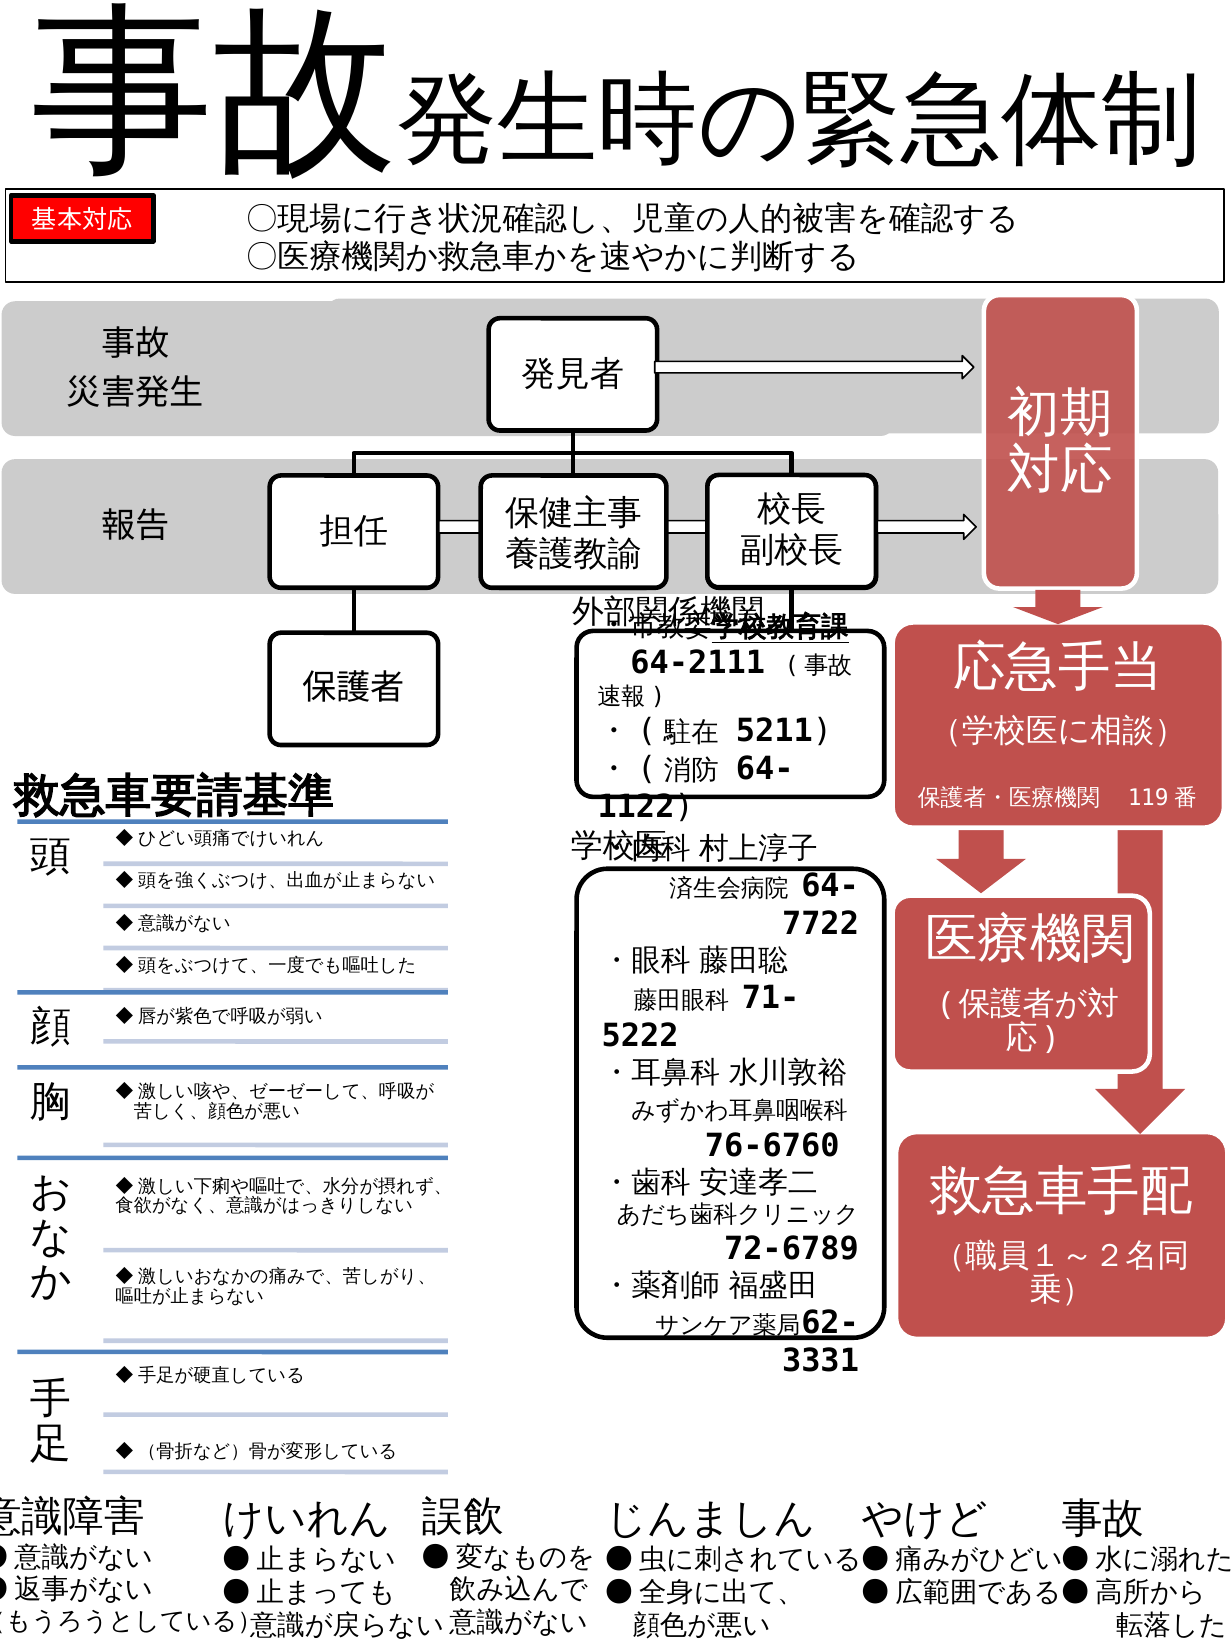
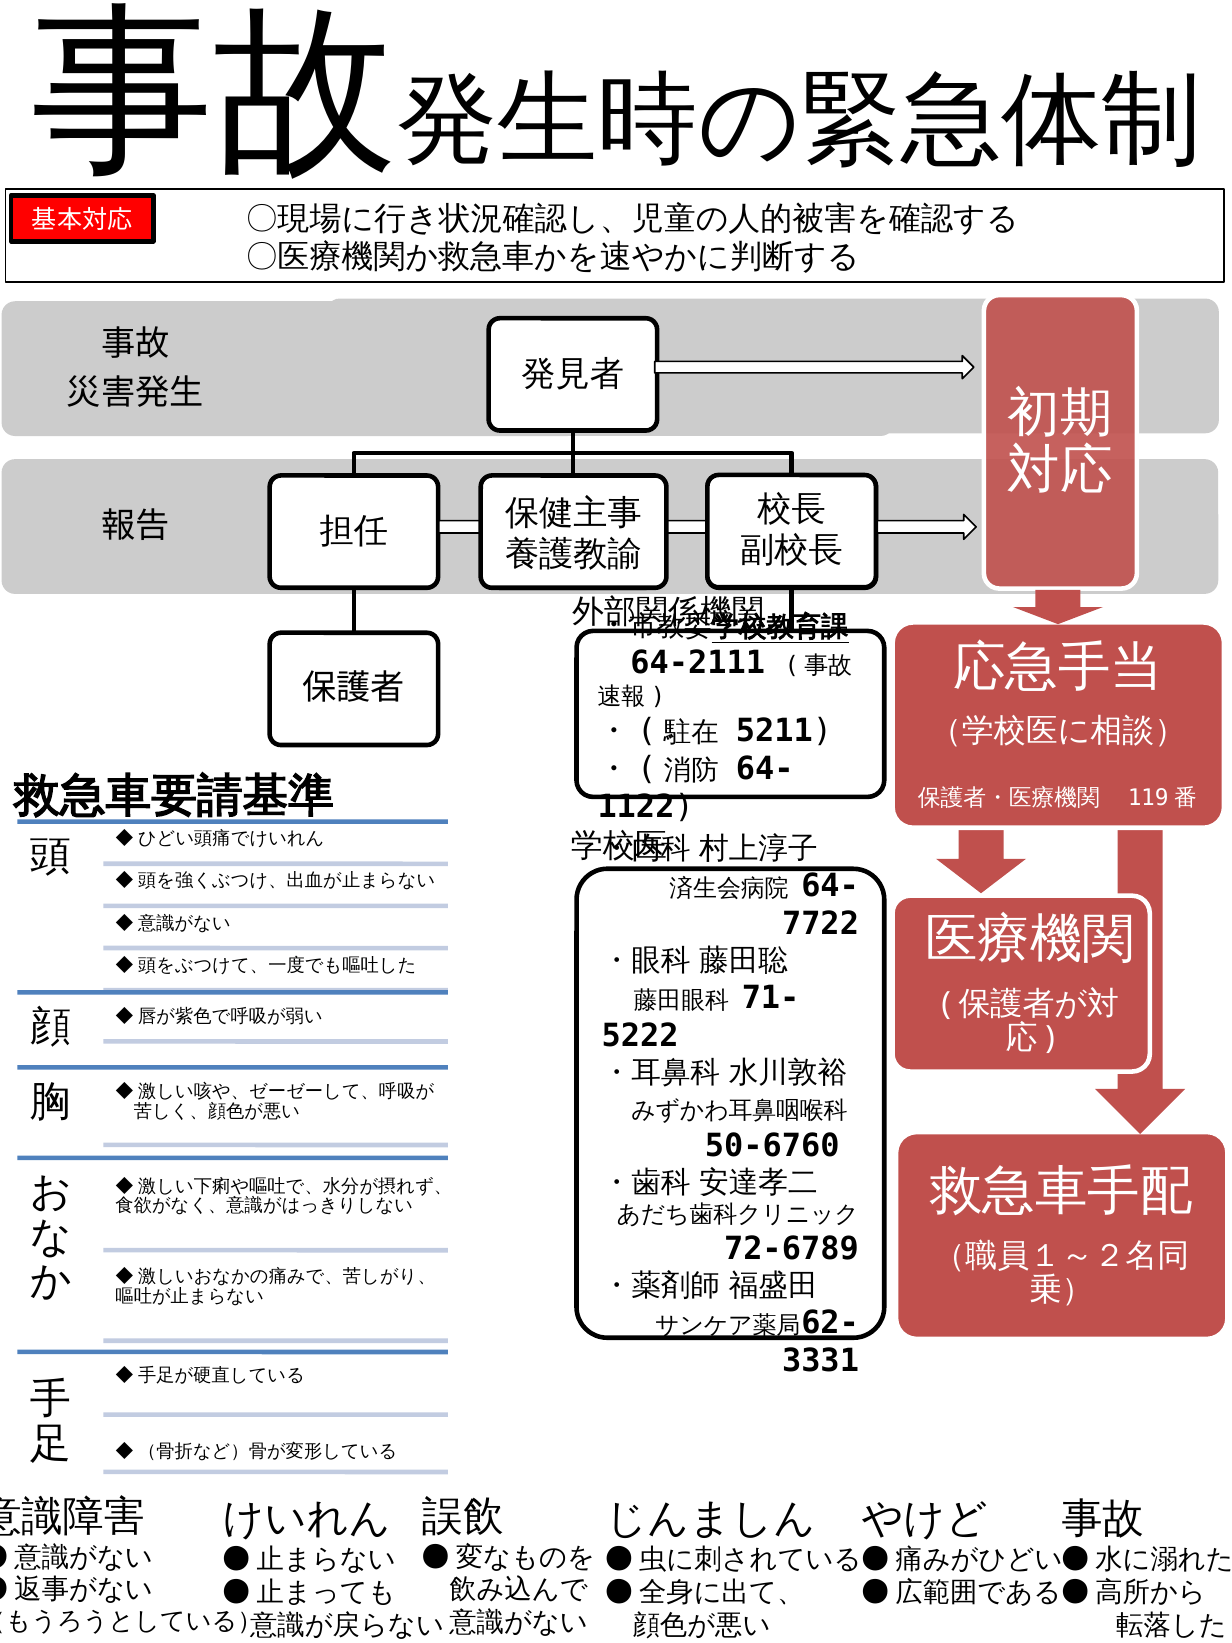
76-6760: 76-6760 -> 50-6760
